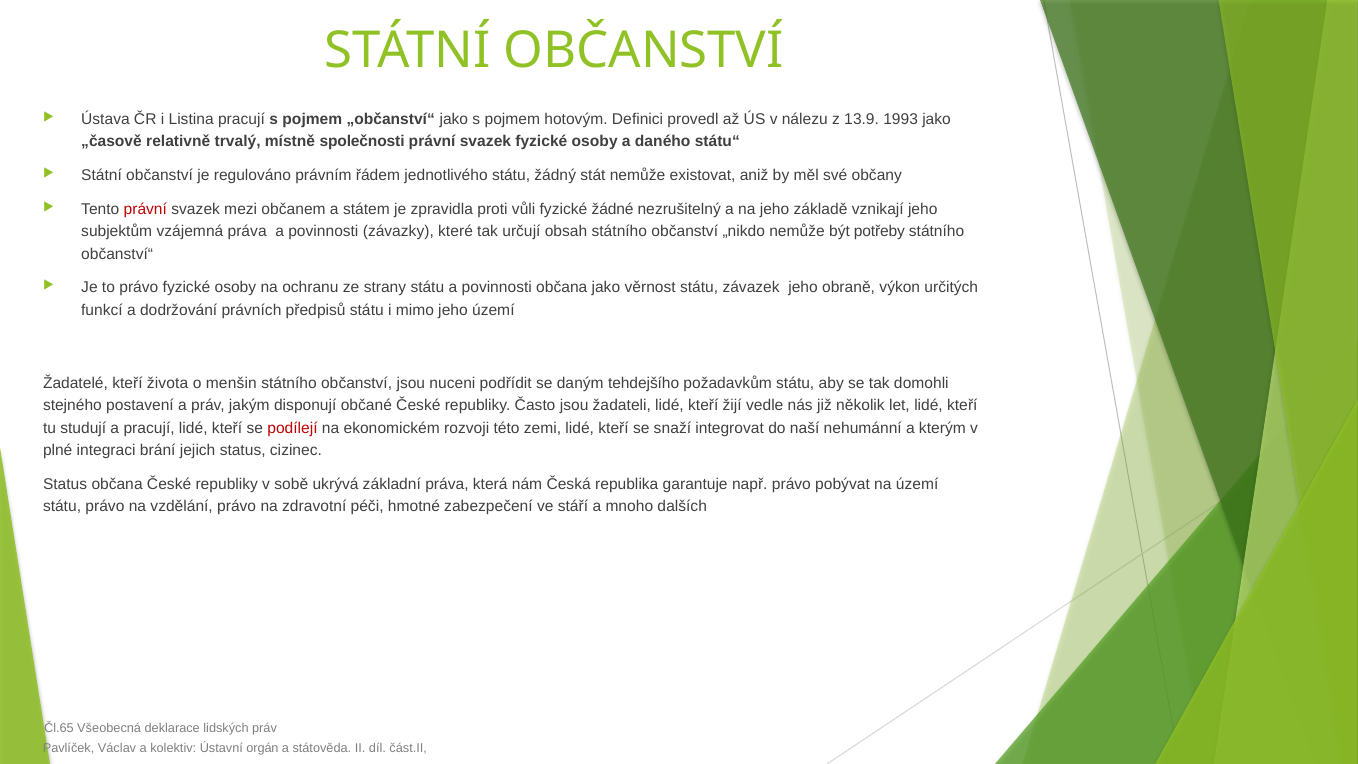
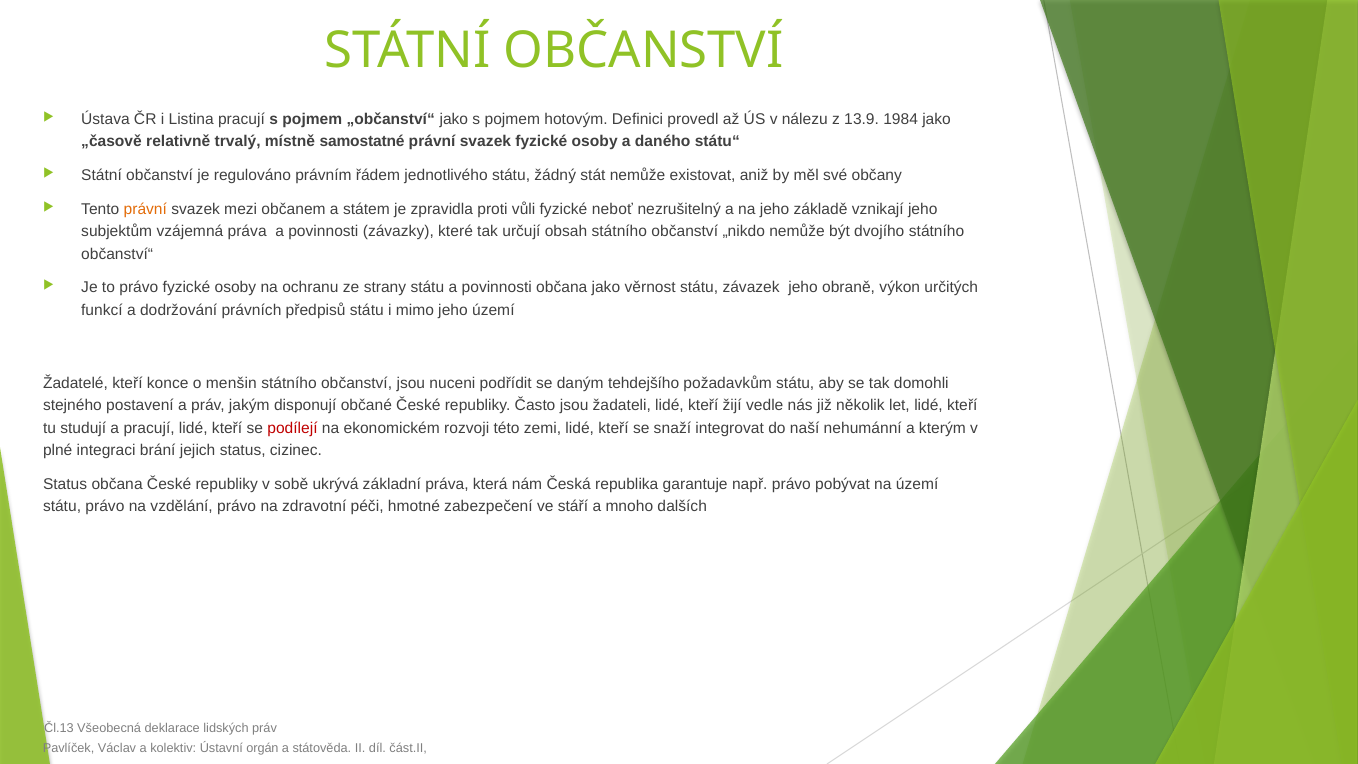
1993: 1993 -> 1984
společnosti: společnosti -> samostatné
právní at (145, 209) colour: red -> orange
žádné: žádné -> neboť
potřeby: potřeby -> dvojího
života: života -> konce
Čl.65: Čl.65 -> Čl.13
